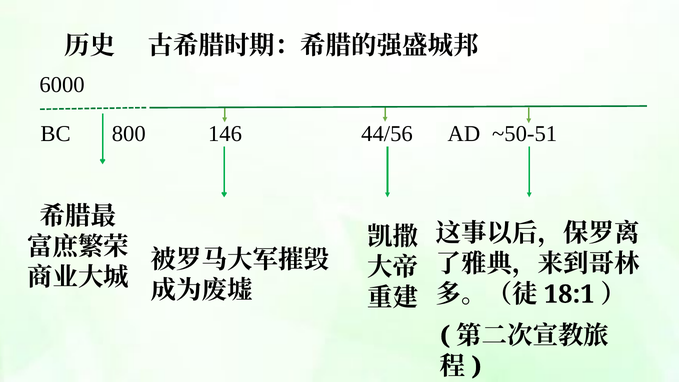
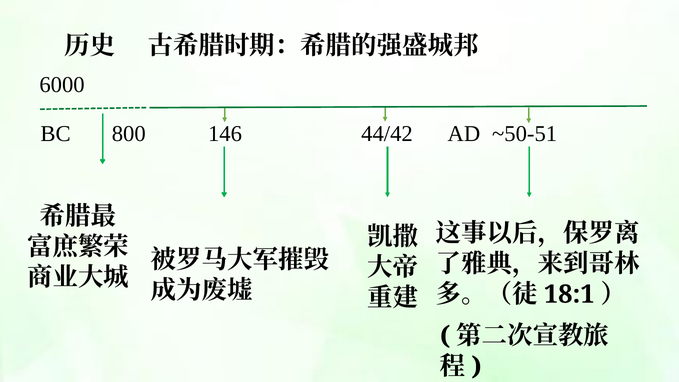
44/56: 44/56 -> 44/42
